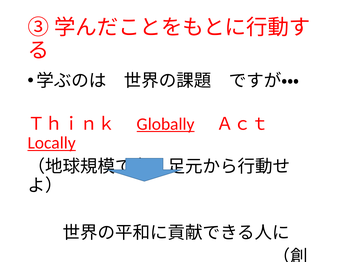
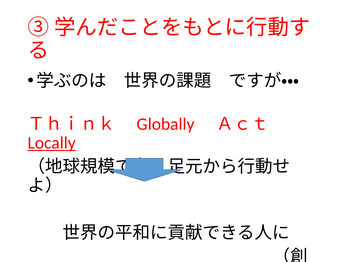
Globally underline: present -> none
